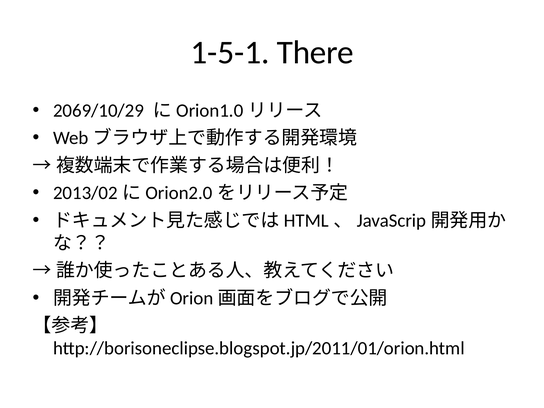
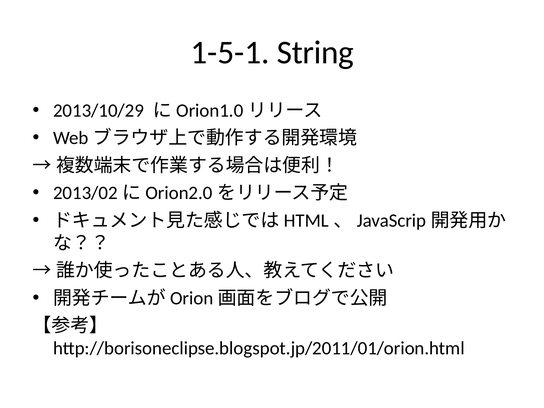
There: There -> String
2069/10/29: 2069/10/29 -> 2013/10/29
